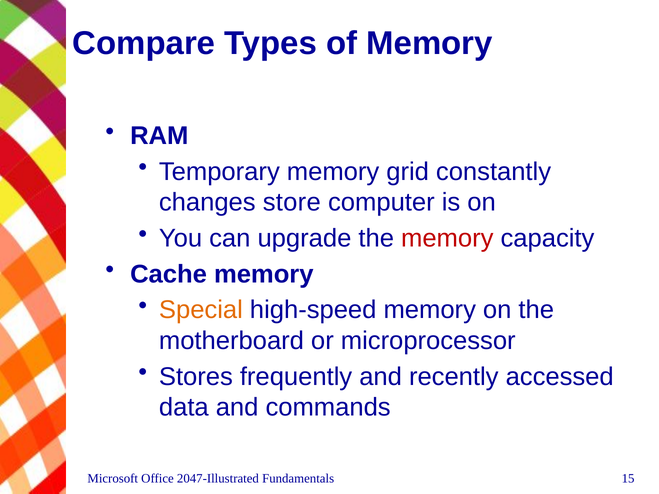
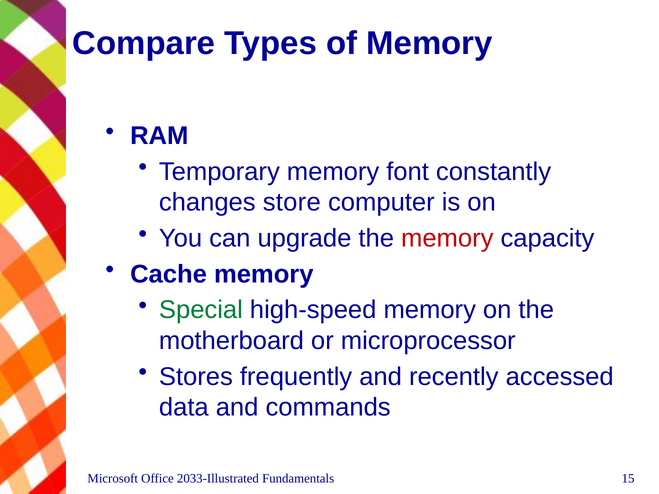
grid: grid -> font
Special colour: orange -> green
2047-Illustrated: 2047-Illustrated -> 2033-Illustrated
